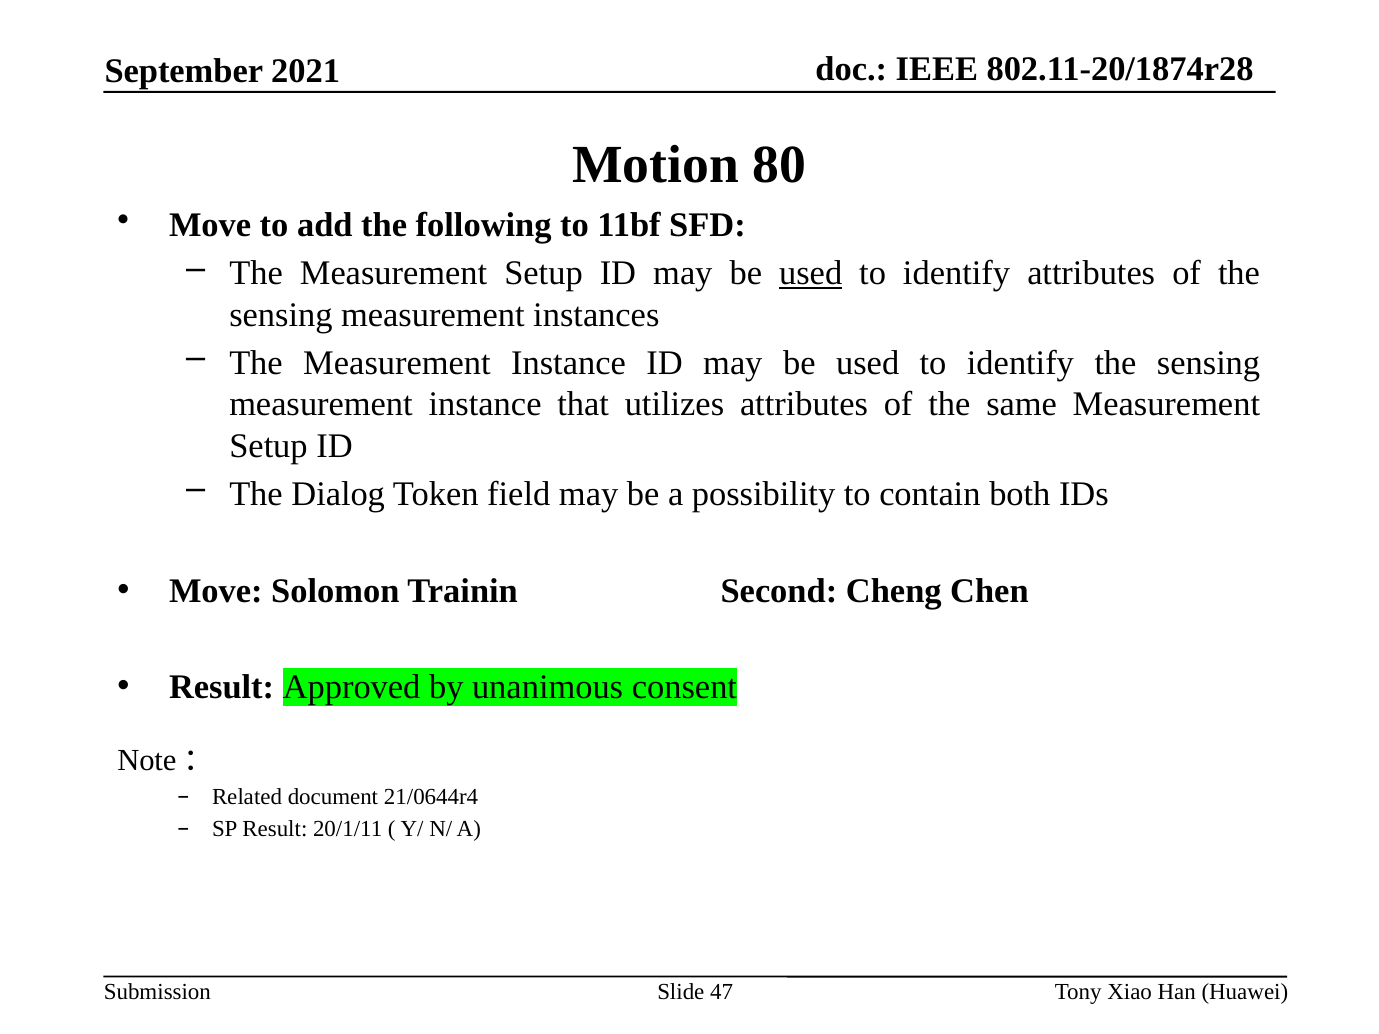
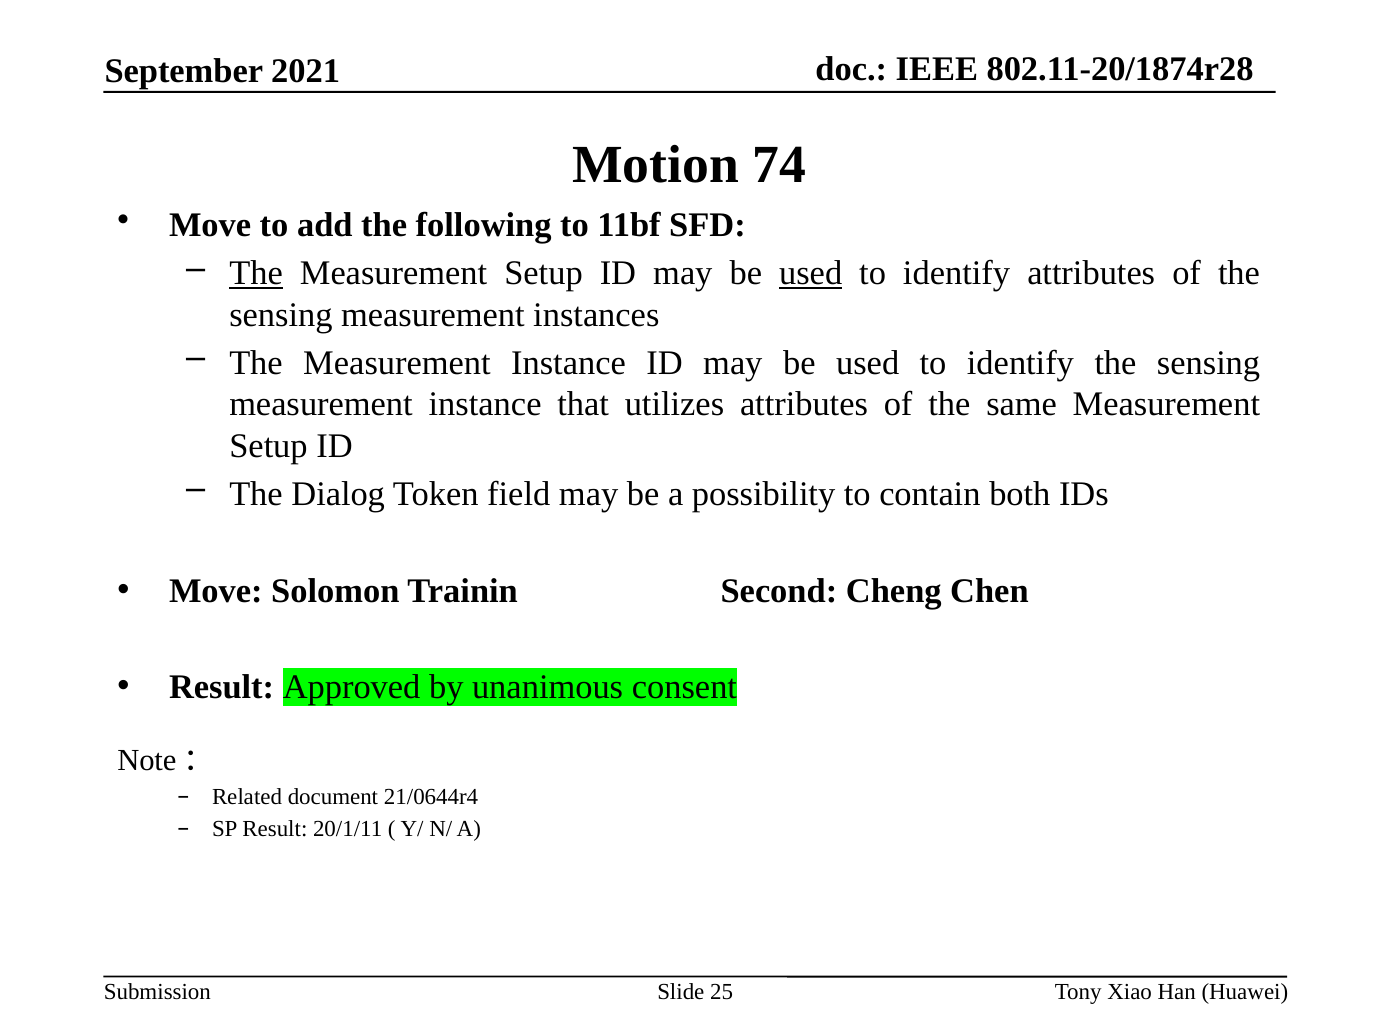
80: 80 -> 74
The at (256, 274) underline: none -> present
47: 47 -> 25
